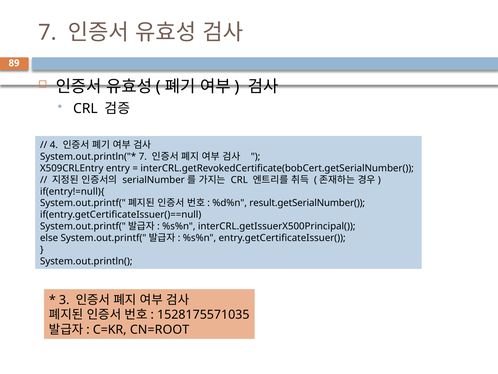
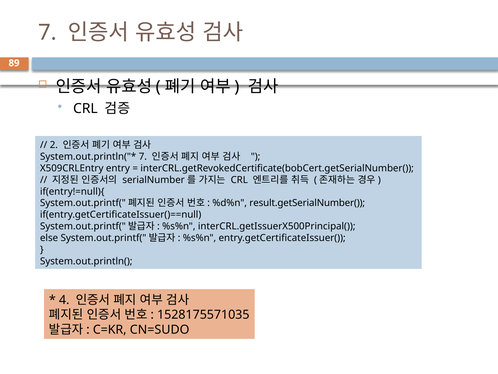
4: 4 -> 2
3: 3 -> 4
CN=ROOT: CN=ROOT -> CN=SUDO
